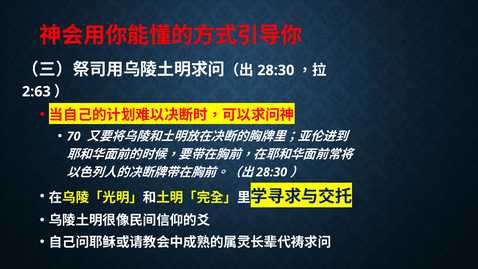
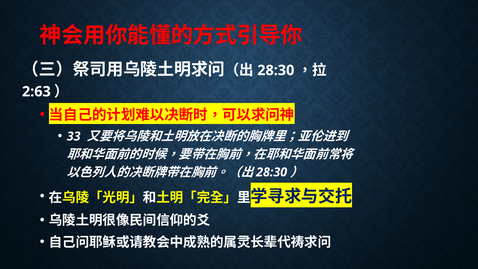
70: 70 -> 33
